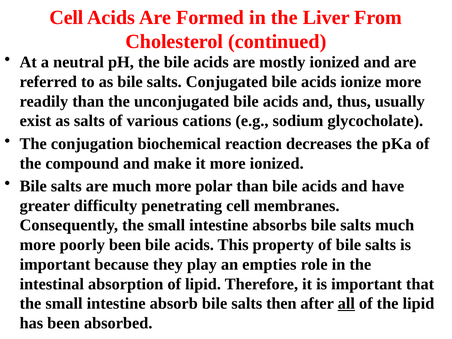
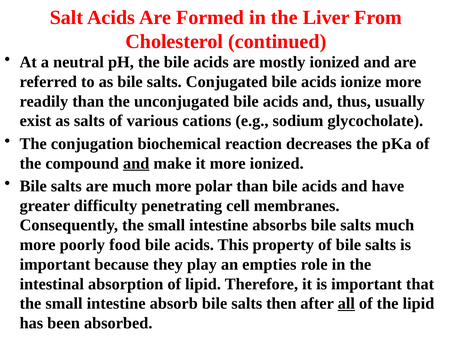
Cell at (67, 18): Cell -> Salt
and at (136, 163) underline: none -> present
poorly been: been -> food
